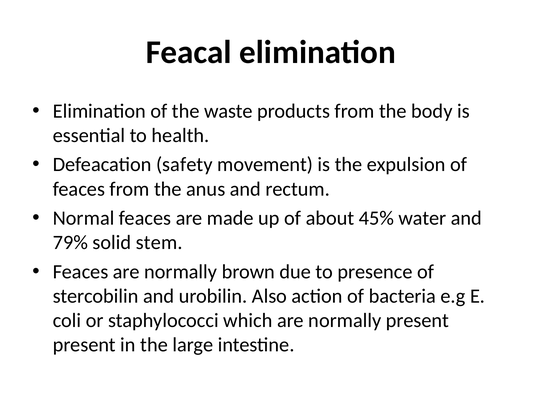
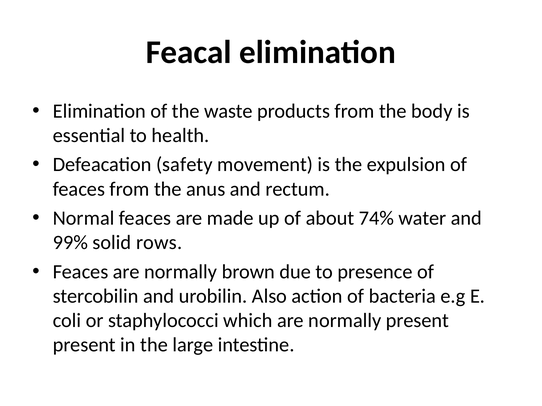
45%: 45% -> 74%
79%: 79% -> 99%
stem: stem -> rows
